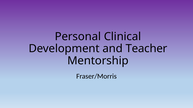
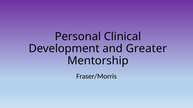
Teacher: Teacher -> Greater
